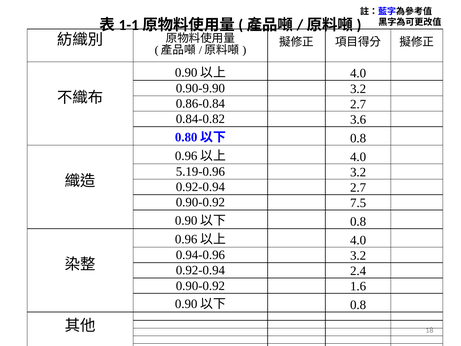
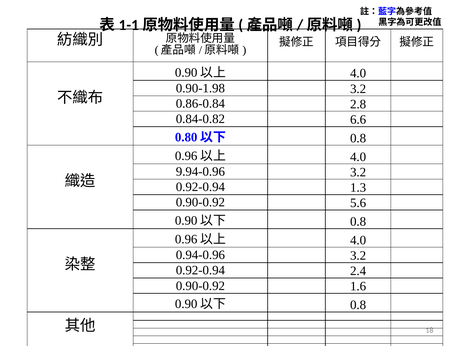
0.90-9.90: 0.90-9.90 -> 0.90-1.98
0.86-0.84 2.7: 2.7 -> 2.8
3.6: 3.6 -> 6.6
5.19-0.96: 5.19-0.96 -> 9.94-0.96
0.92-0.94 2.7: 2.7 -> 1.3
7.5: 7.5 -> 5.6
